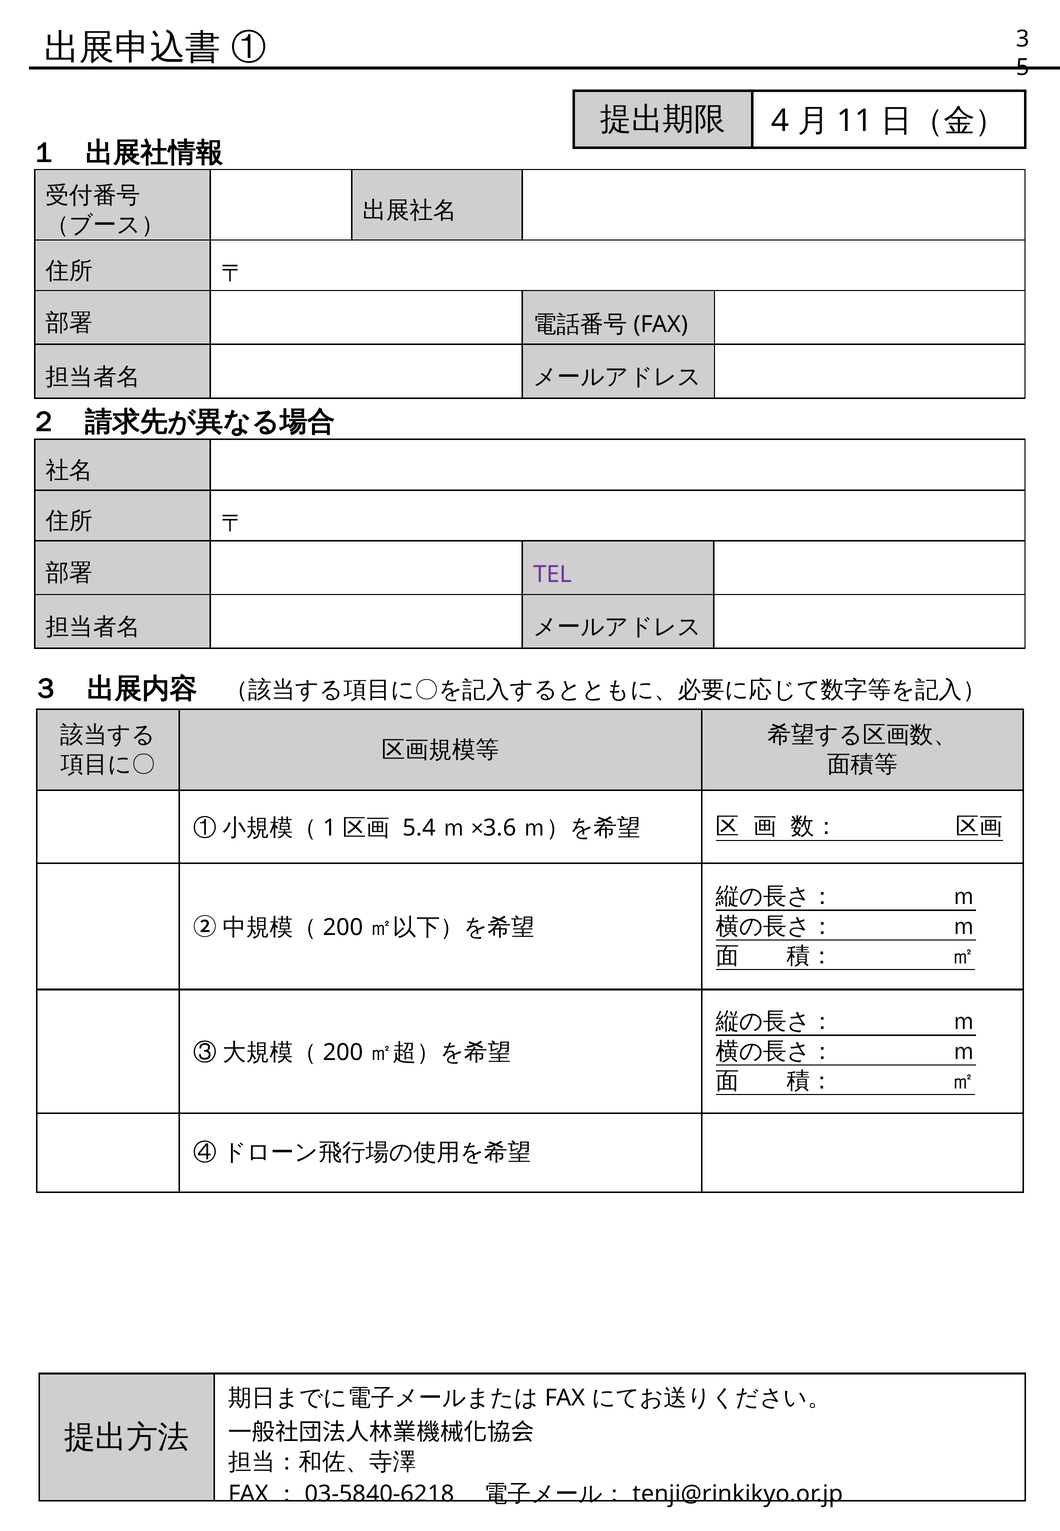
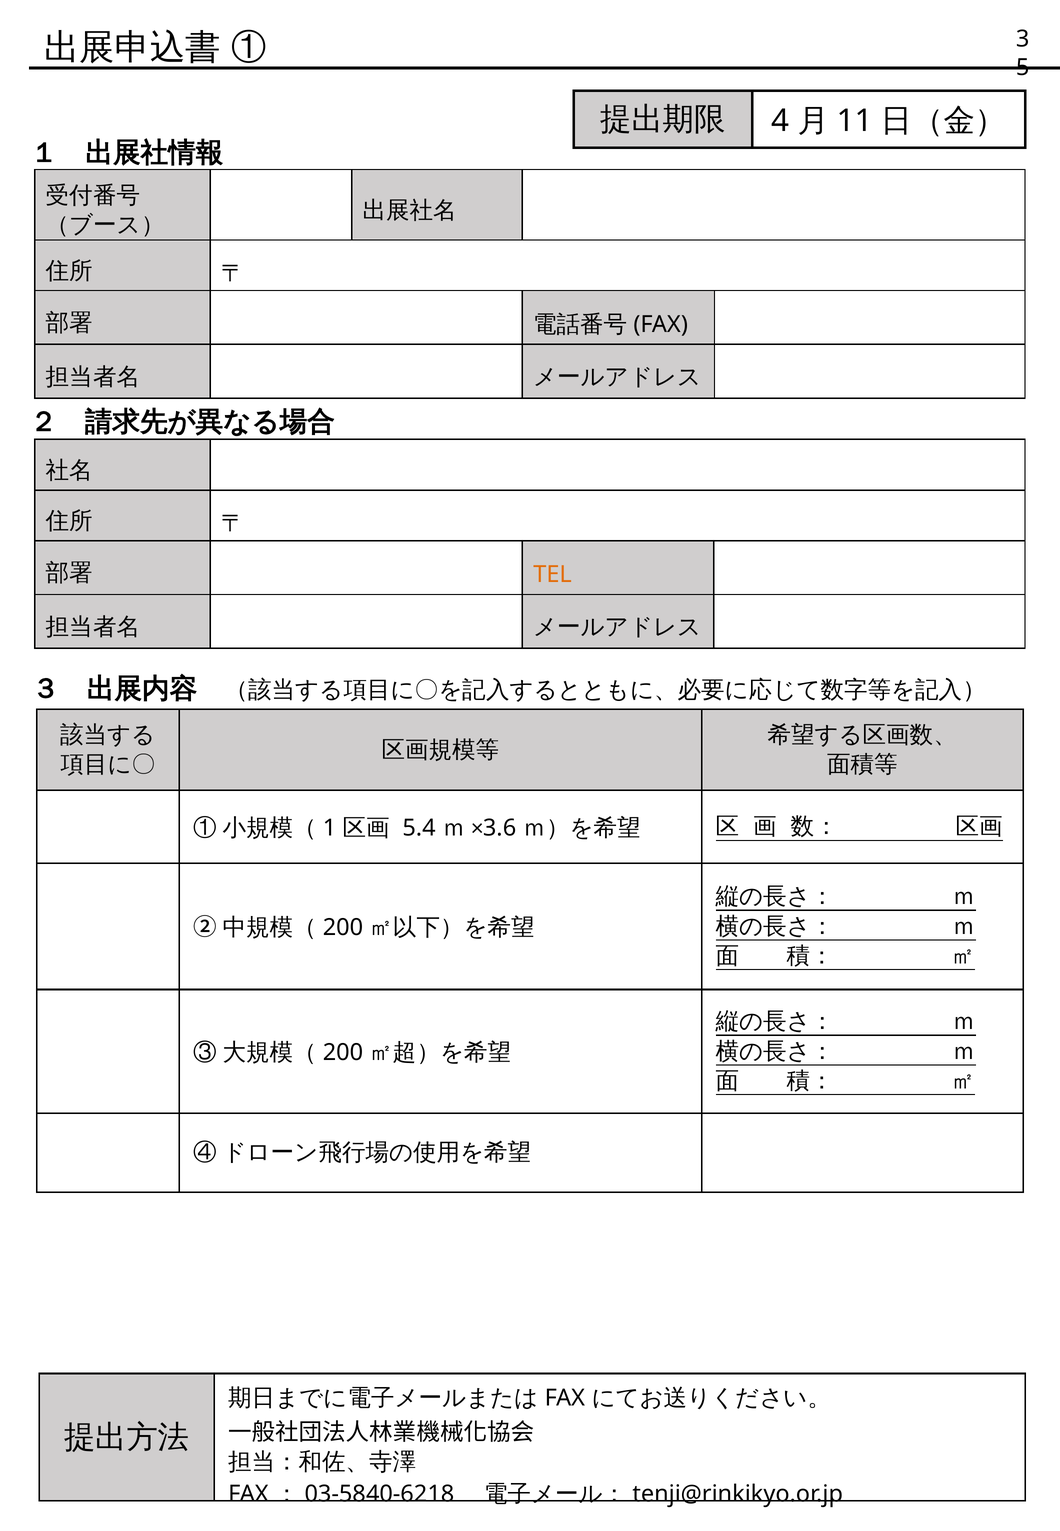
TEL colour: purple -> orange
